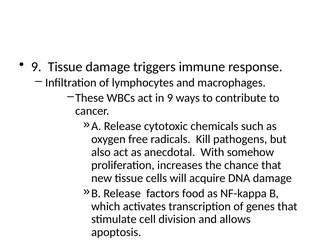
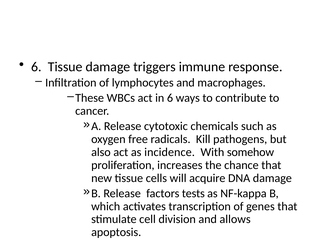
9 at (36, 67): 9 -> 6
in 9: 9 -> 6
anecdotal: anecdotal -> incidence
food: food -> tests
